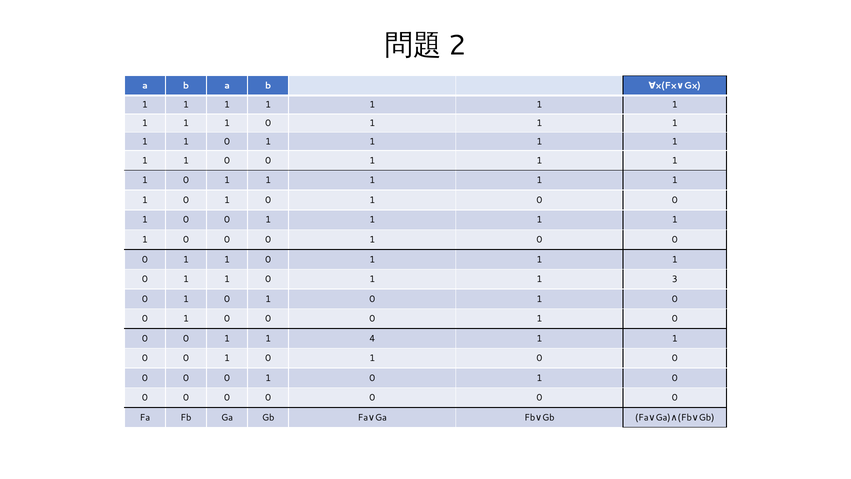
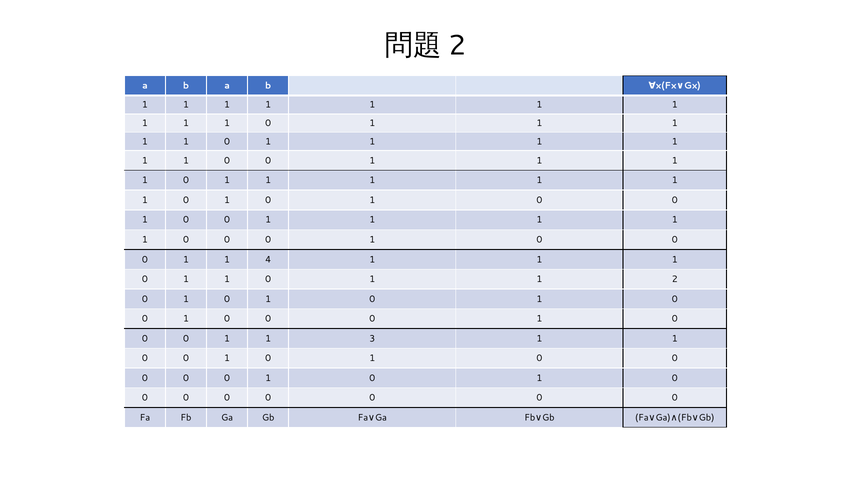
0 at (268, 259): 0 -> 4
3: 3 -> 2
4: 4 -> 3
